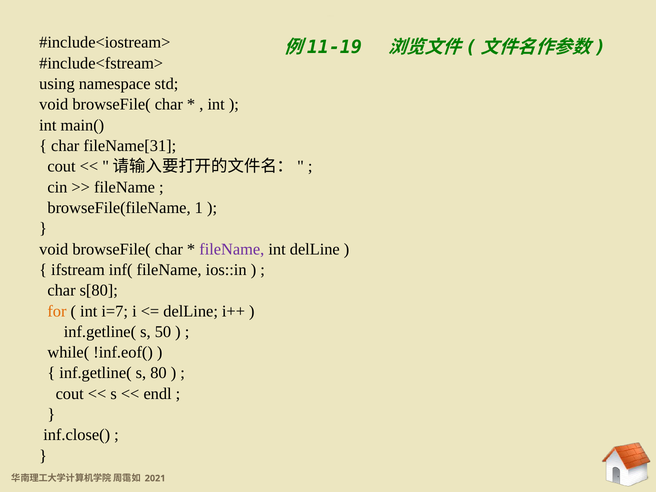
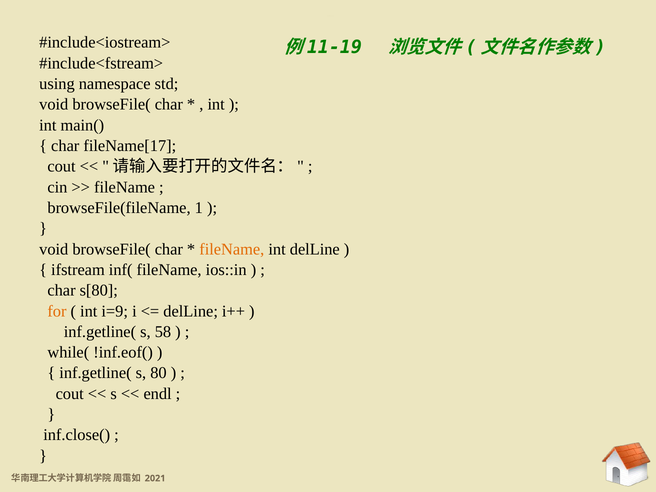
fileName[31: fileName[31 -> fileName[17
fileName at (232, 249) colour: purple -> orange
i=7: i=7 -> i=9
50: 50 -> 58
